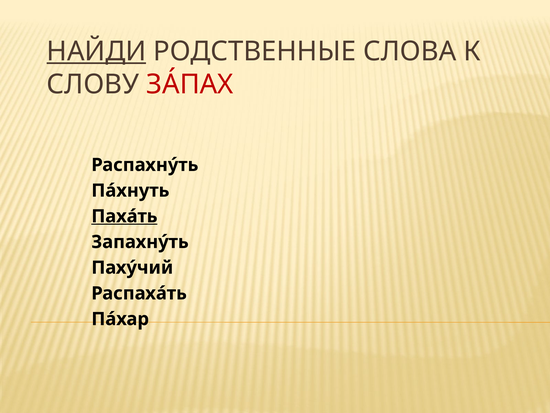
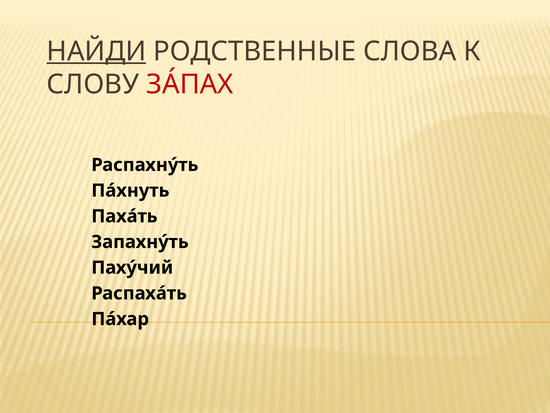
Пахáть underline: present -> none
